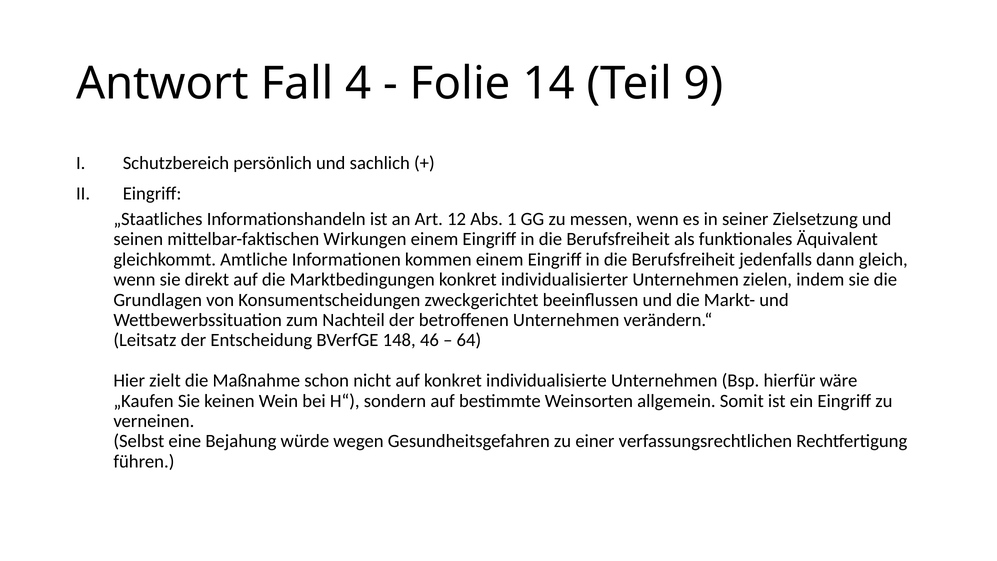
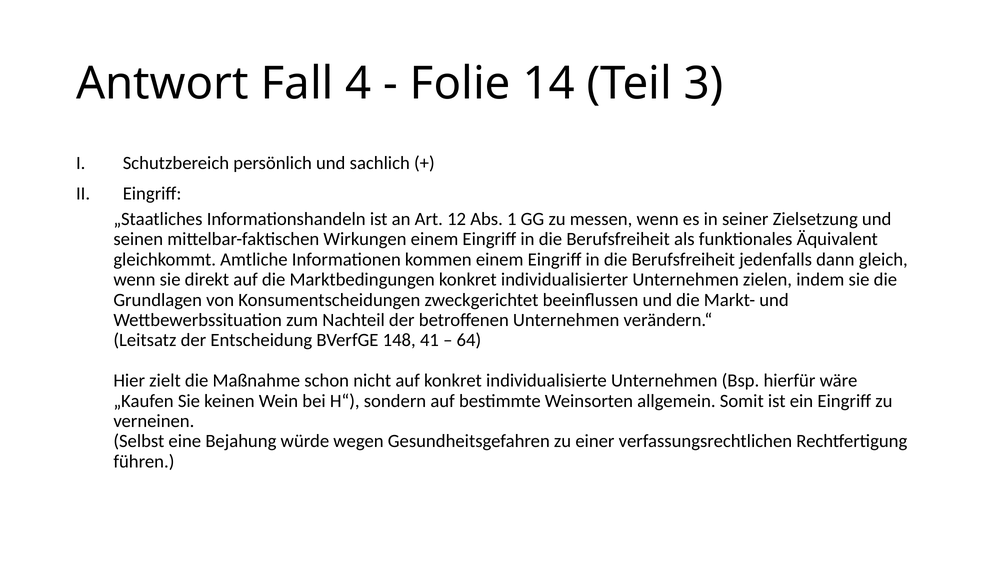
9: 9 -> 3
46: 46 -> 41
